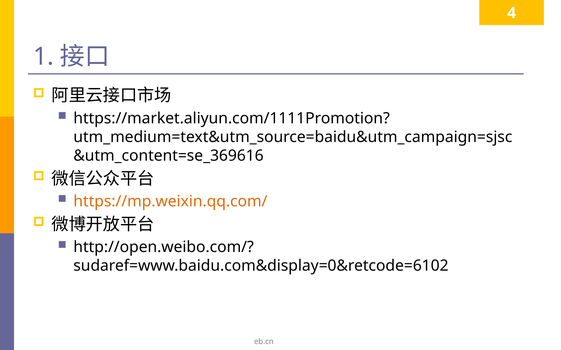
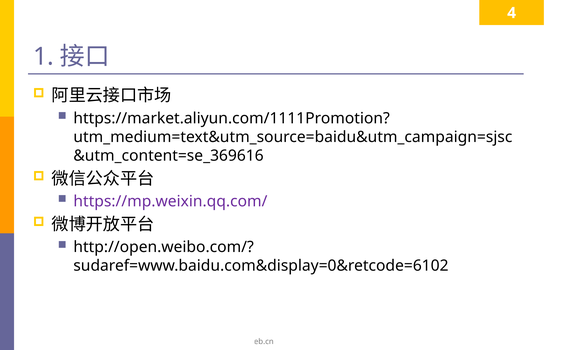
https://mp.weixin.qq.com/ colour: orange -> purple
